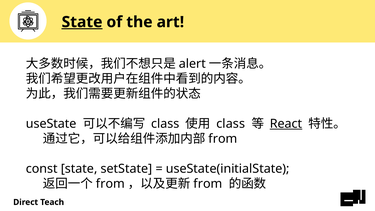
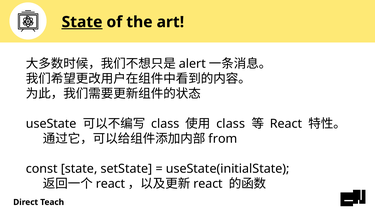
React at (286, 124) underline: present -> none
from at (110, 184): from -> react
from at (208, 184): from -> react
